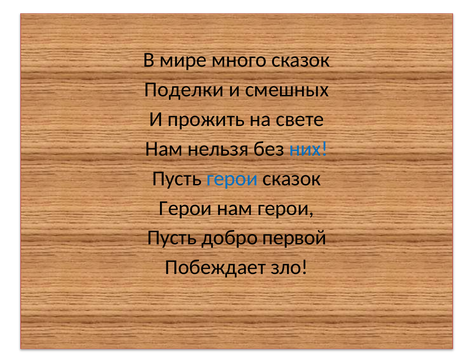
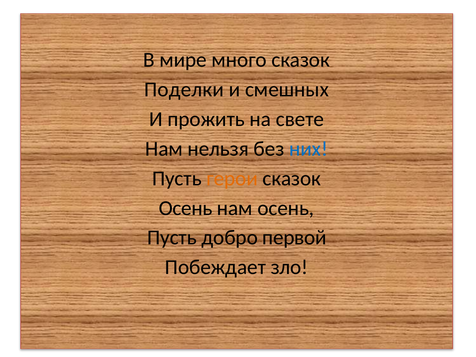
герои at (232, 178) colour: blue -> orange
Герои at (186, 208): Герои -> Осень
нам герои: герои -> осень
